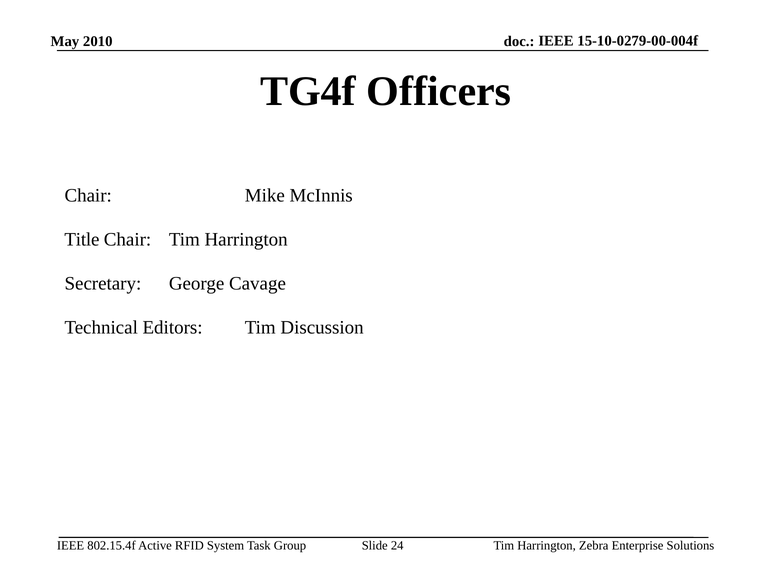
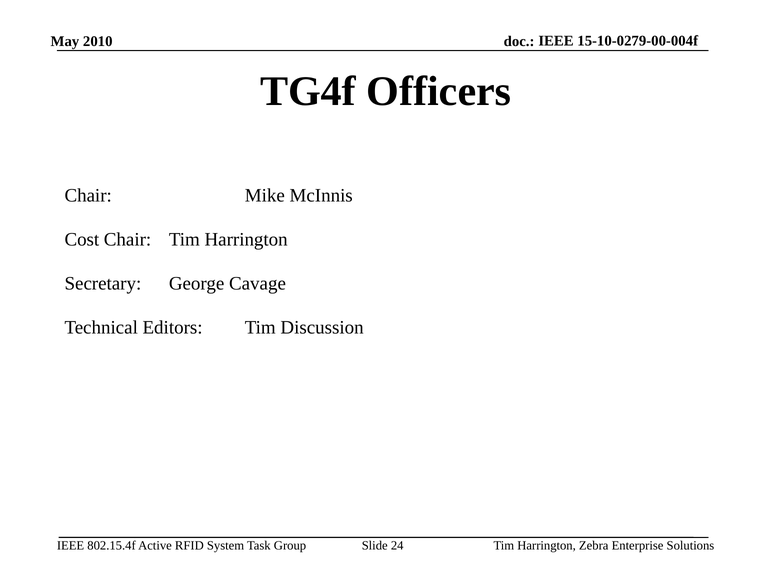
Title: Title -> Cost
